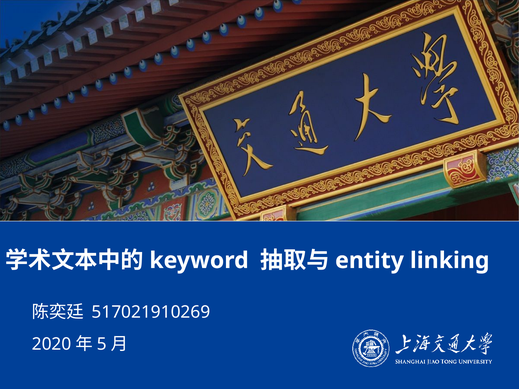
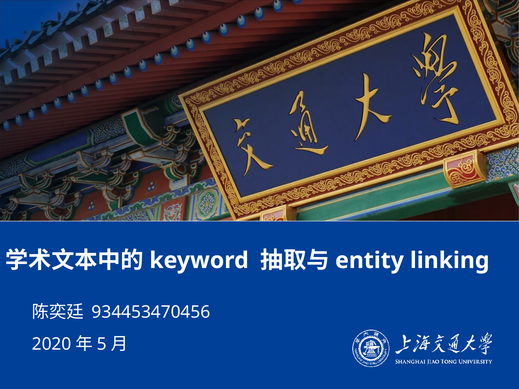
517021910269: 517021910269 -> 934453470456
